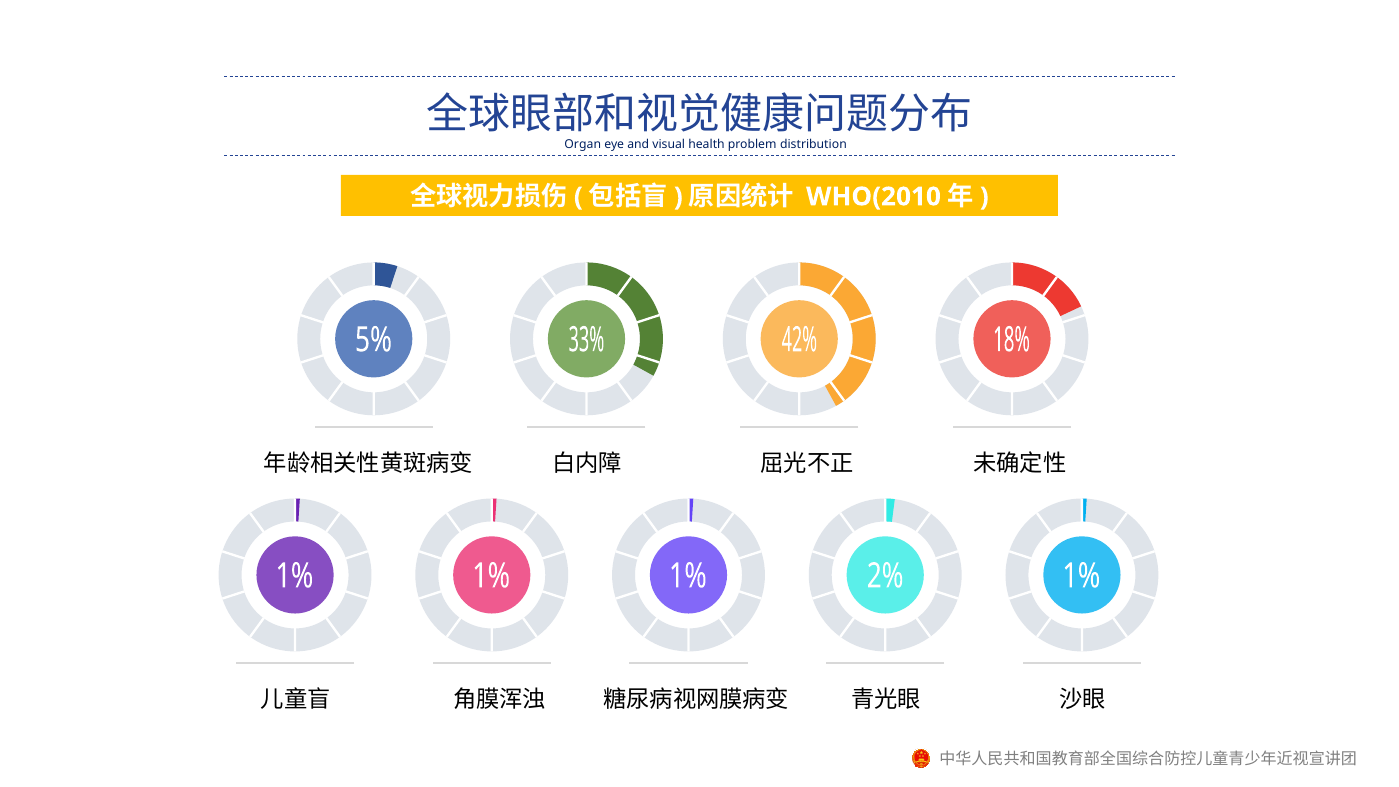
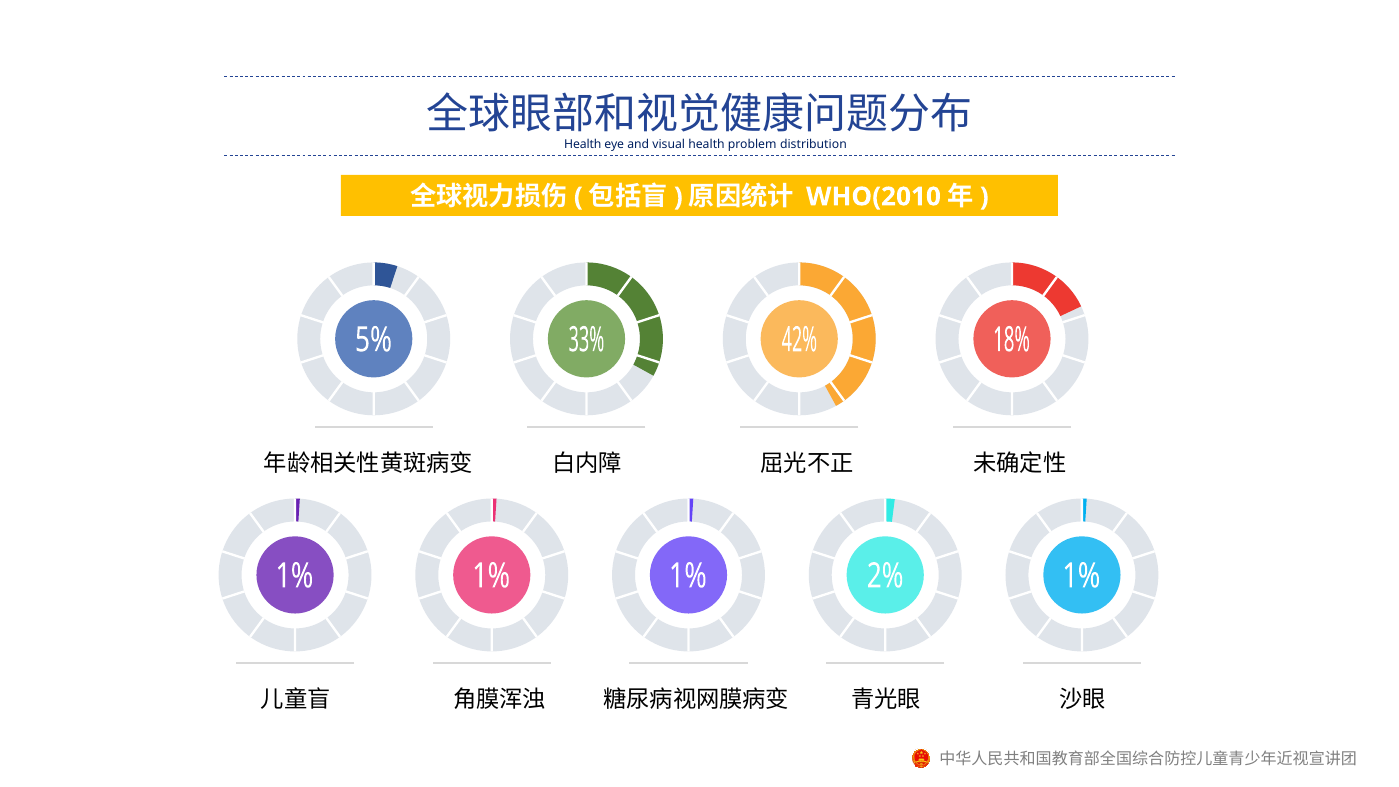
Organ at (583, 145): Organ -> Health
